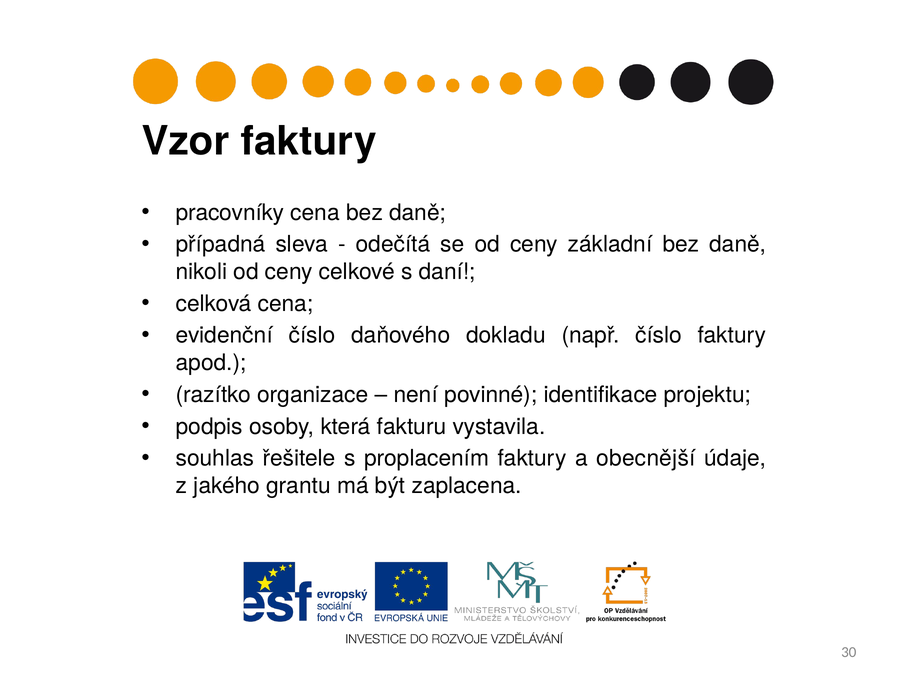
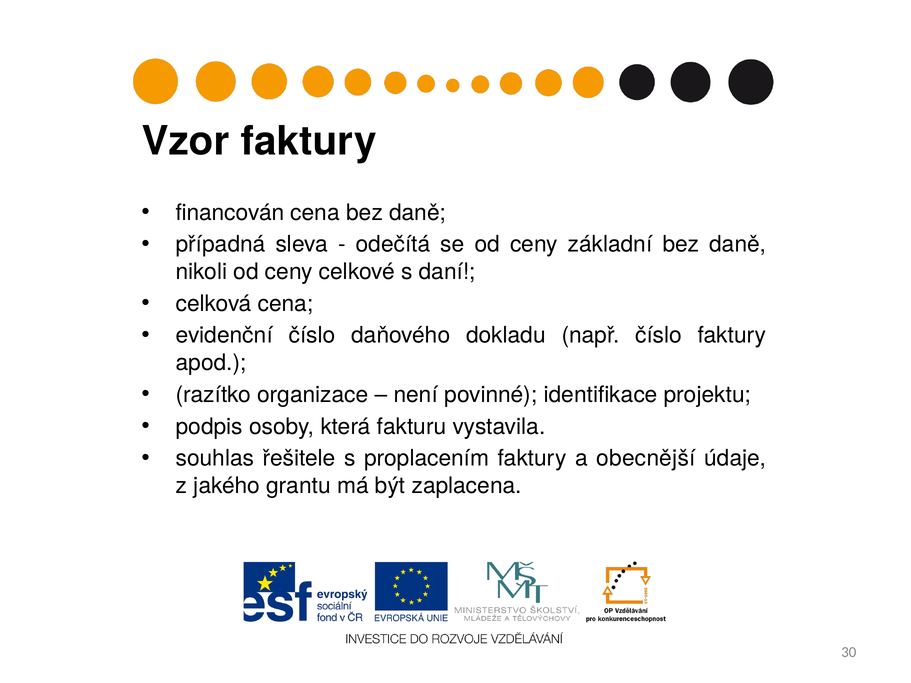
pracovníky: pracovníky -> financován
